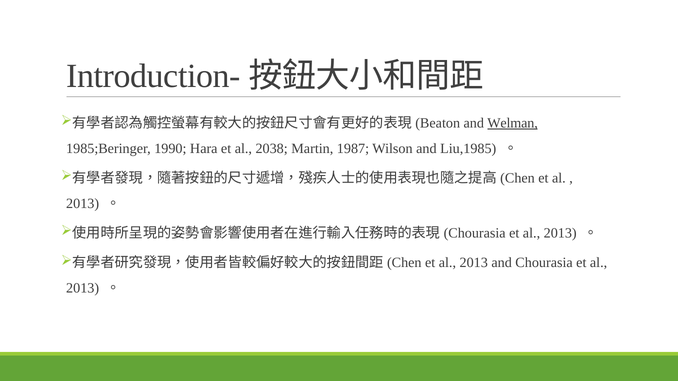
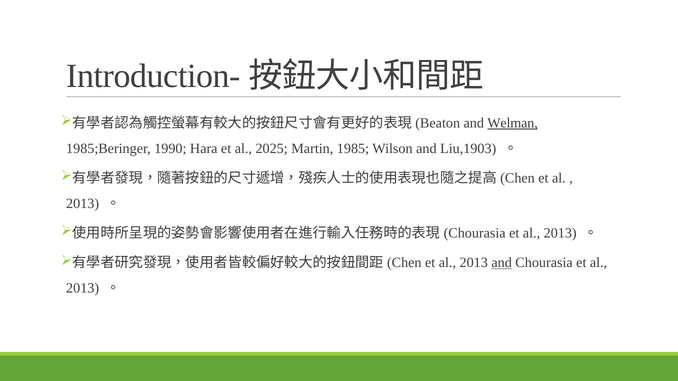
2038: 2038 -> 2025
1987: 1987 -> 1985
Liu,1985: Liu,1985 -> Liu,1903
and at (502, 263) underline: none -> present
